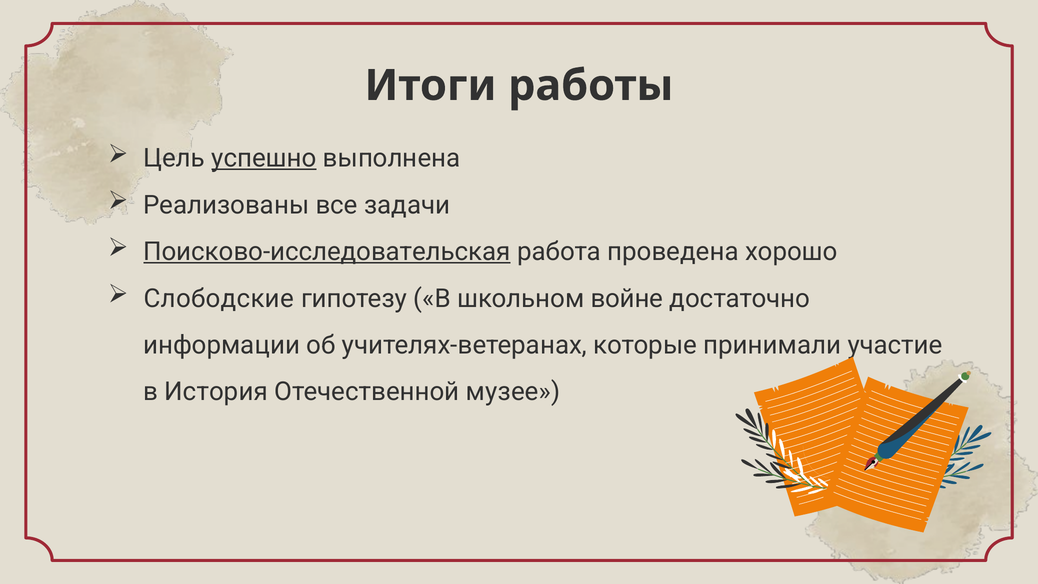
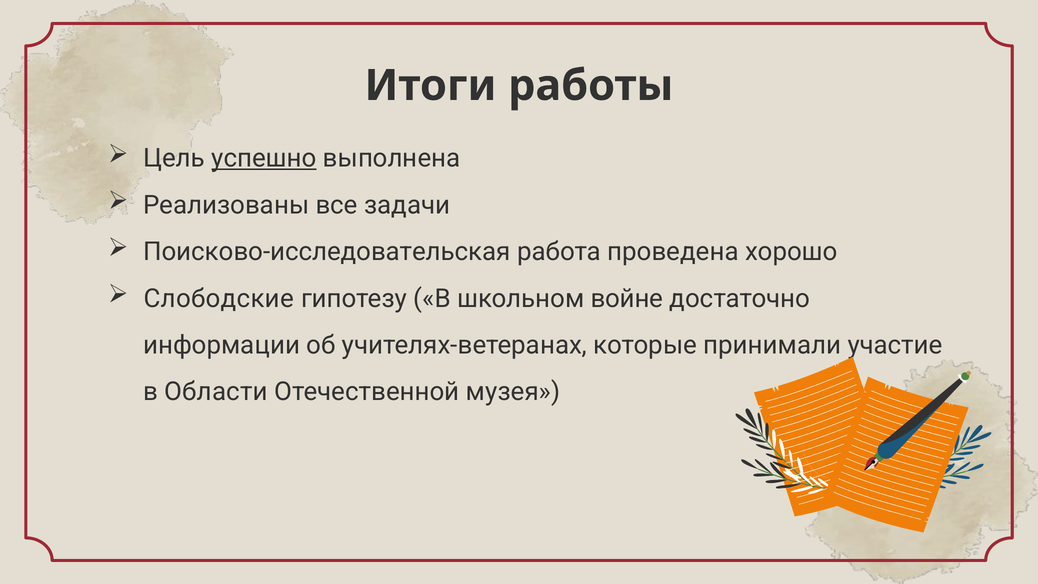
Поисково-исследовательская underline: present -> none
История: История -> Области
музее: музее -> музея
